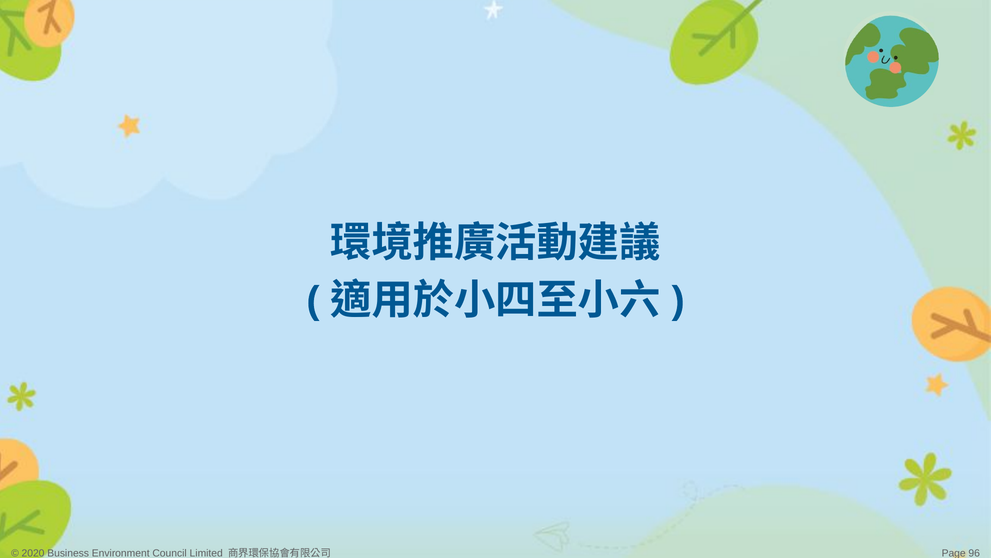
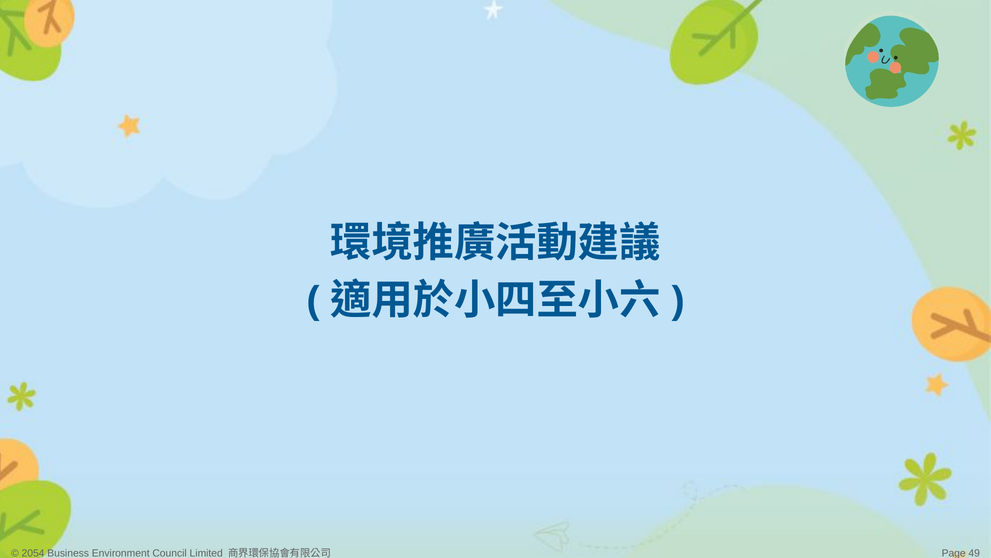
2020: 2020 -> 2054
96: 96 -> 49
